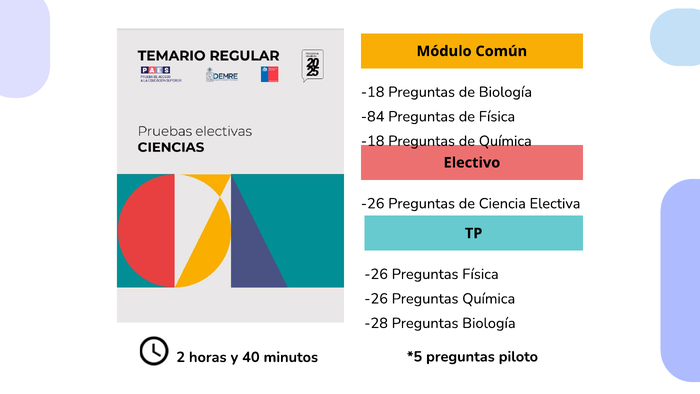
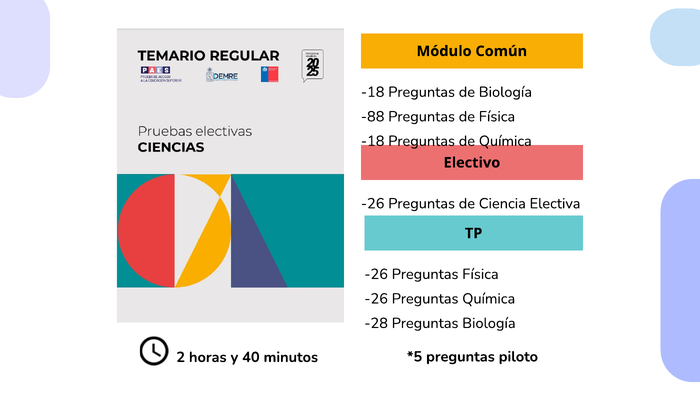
-84: -84 -> -88
